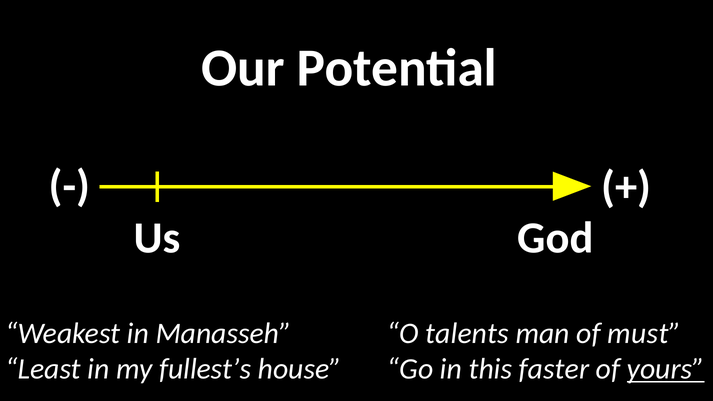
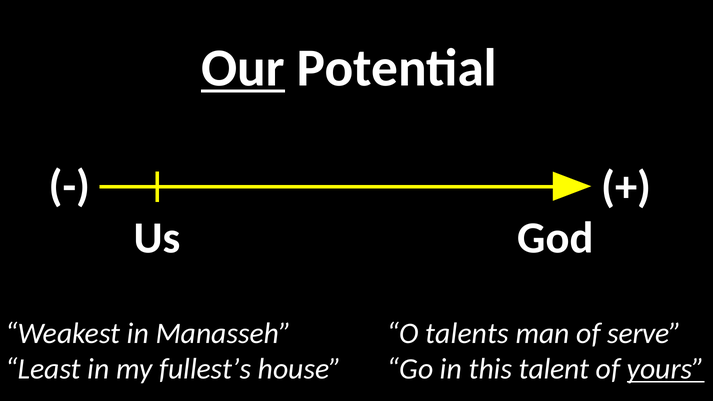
Our underline: none -> present
must: must -> serve
faster: faster -> talent
